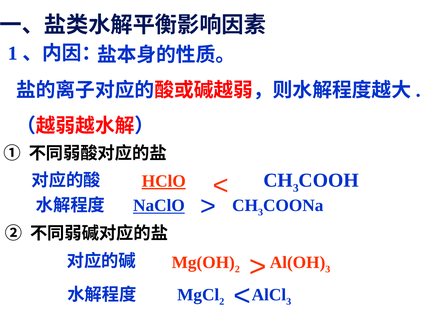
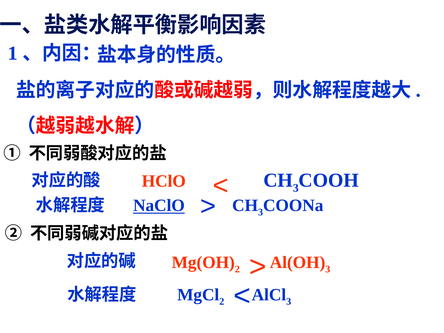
HClO underline: present -> none
